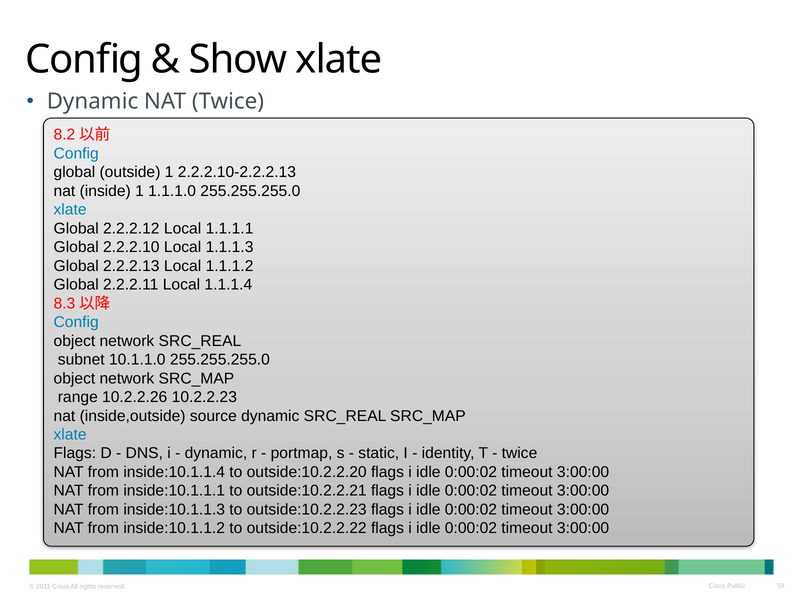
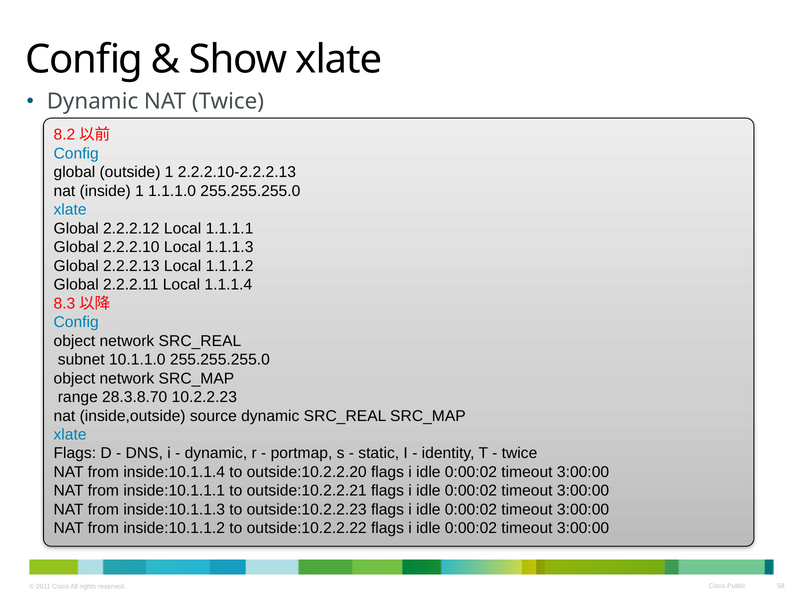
10.2.2.26: 10.2.2.26 -> 28.3.8.70
